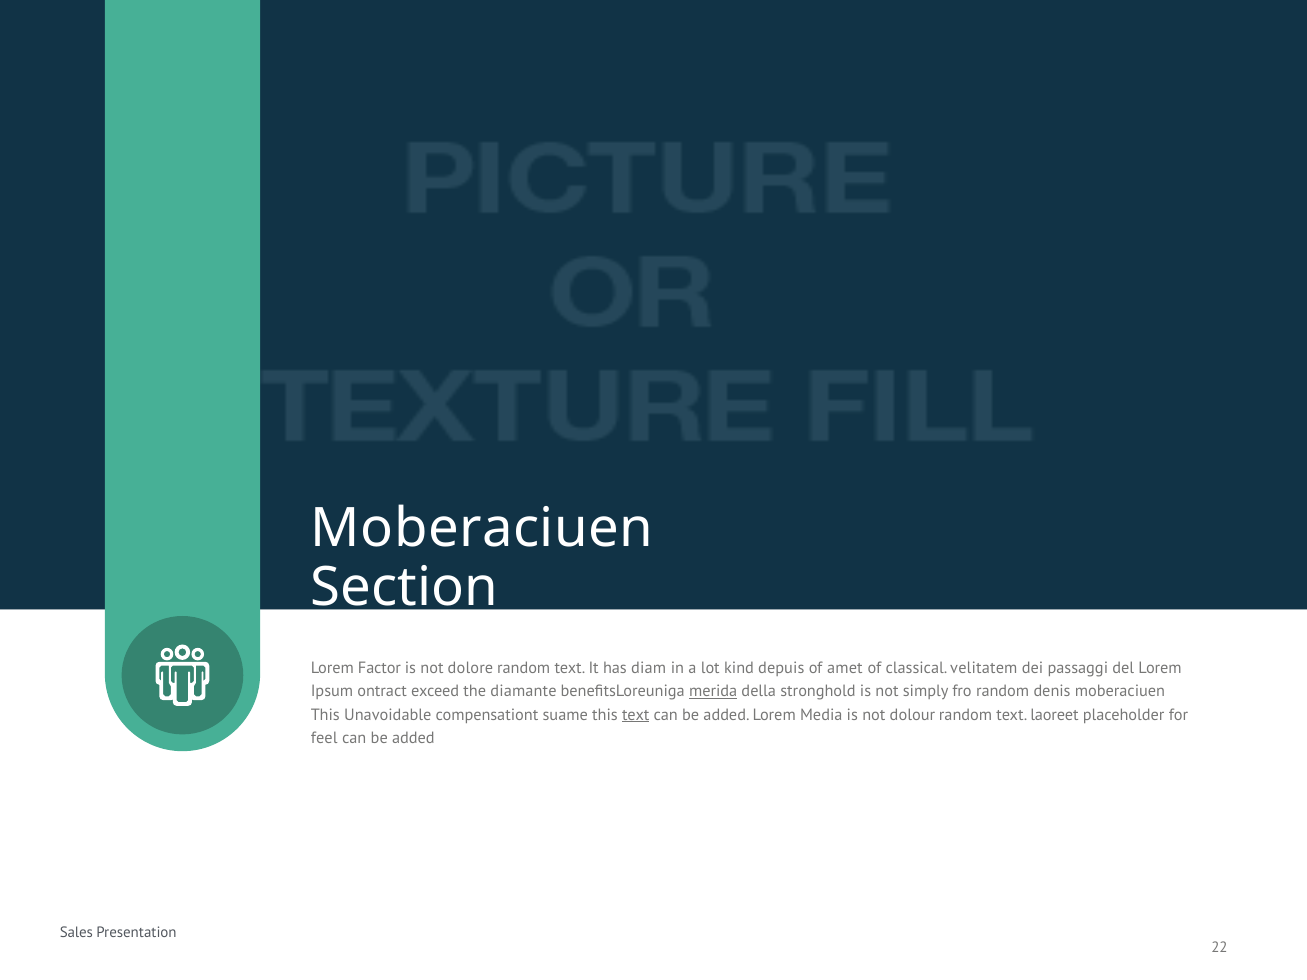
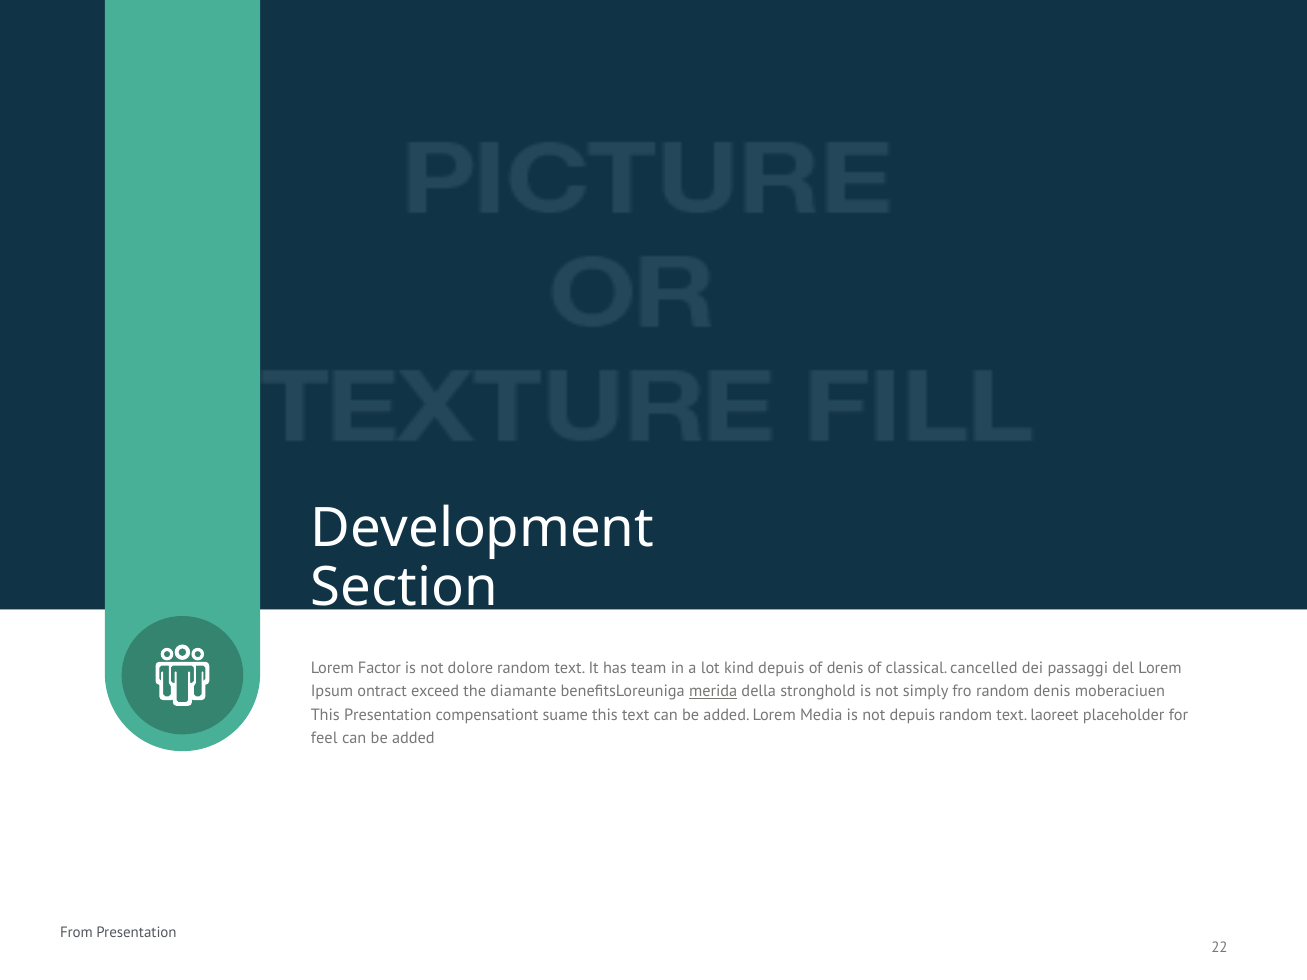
Moberaciuen at (482, 529): Moberaciuen -> Development
diam: diam -> team
of amet: amet -> denis
velitatem: velitatem -> cancelled
This Unavoidable: Unavoidable -> Presentation
text at (636, 715) underline: present -> none
not dolour: dolour -> depuis
Sales: Sales -> From
